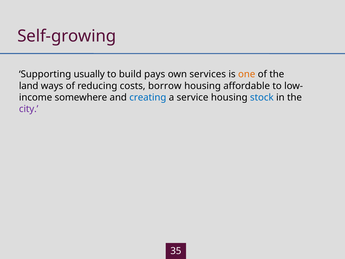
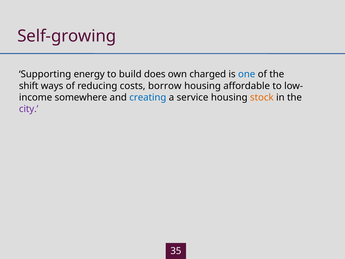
usually: usually -> energy
pays: pays -> does
services: services -> charged
one colour: orange -> blue
land: land -> shift
stock colour: blue -> orange
